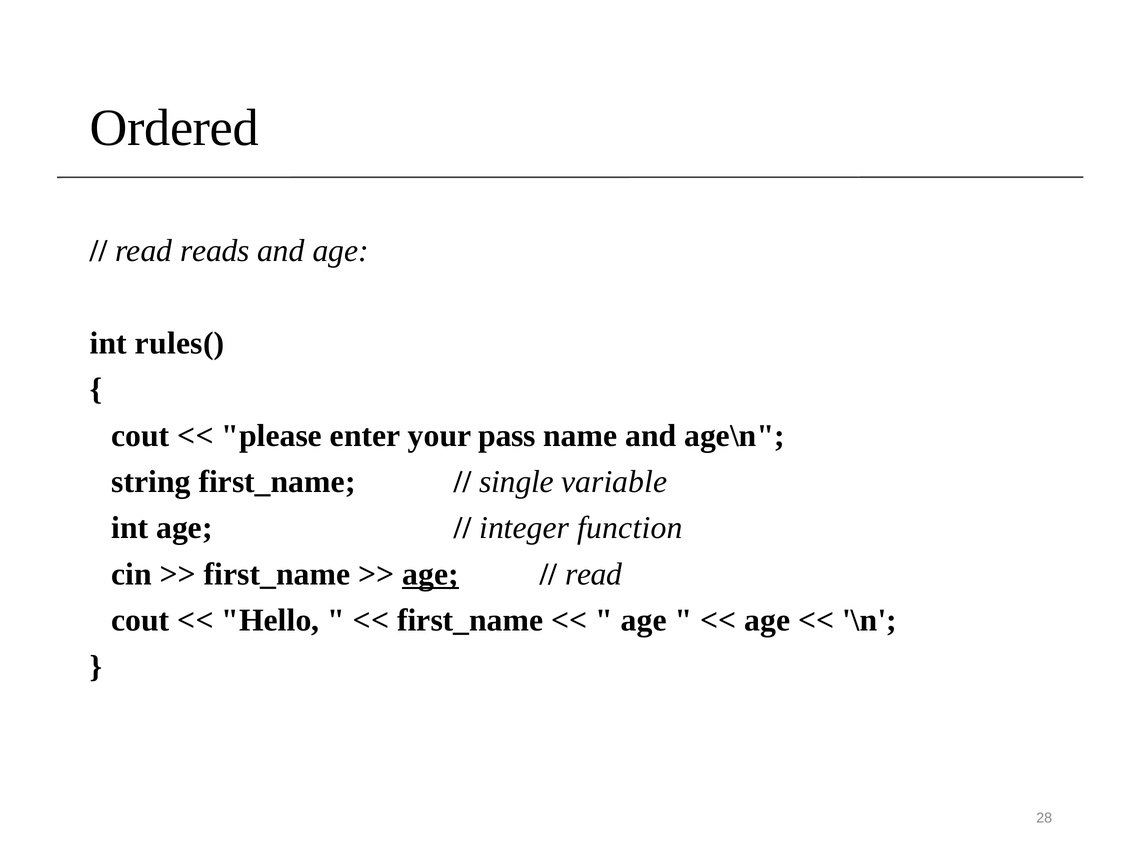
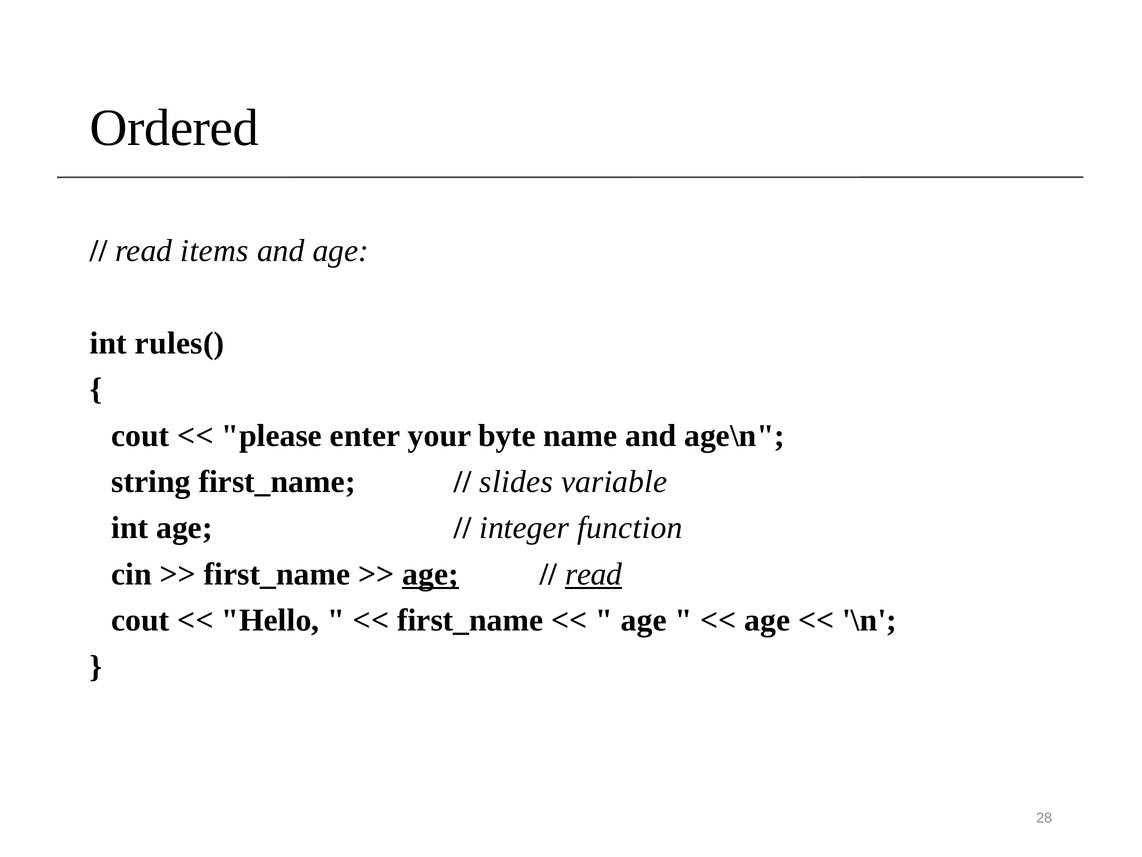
reads: reads -> items
pass: pass -> byte
single: single -> slides
read at (594, 574) underline: none -> present
